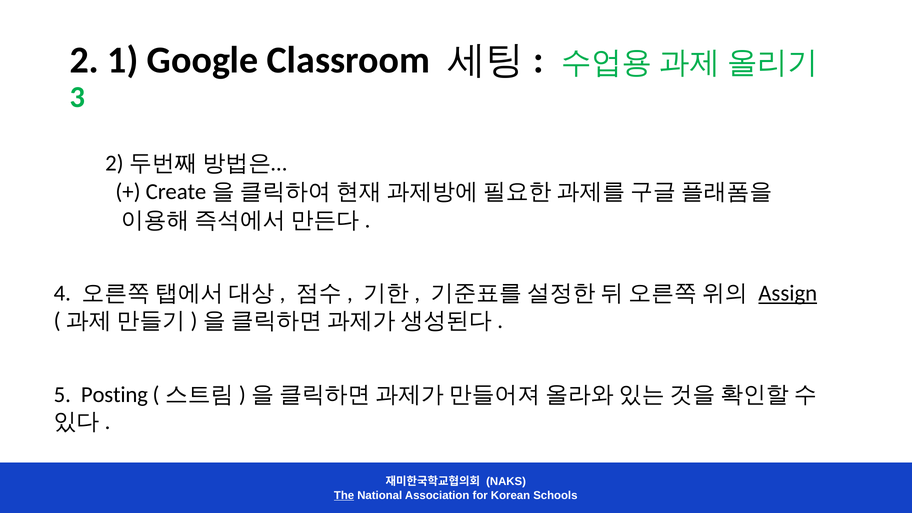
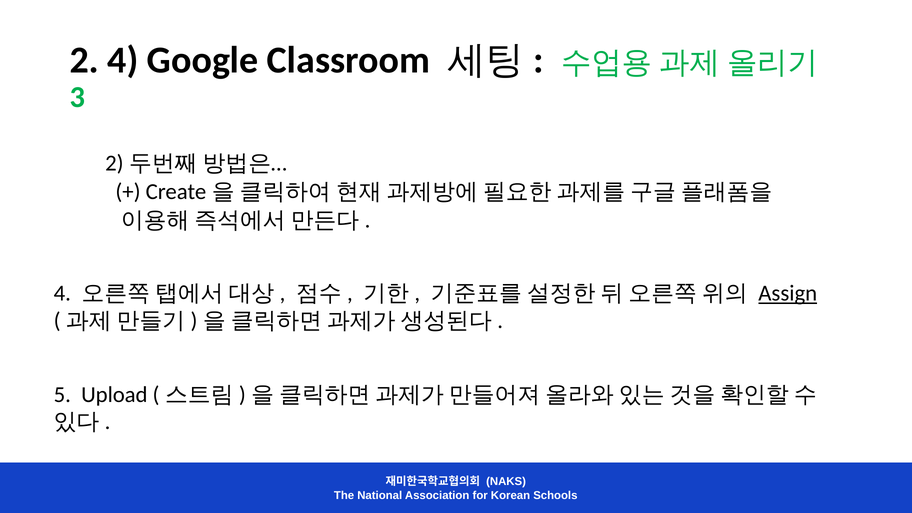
2 1: 1 -> 4
Posting: Posting -> Upload
The underline: present -> none
